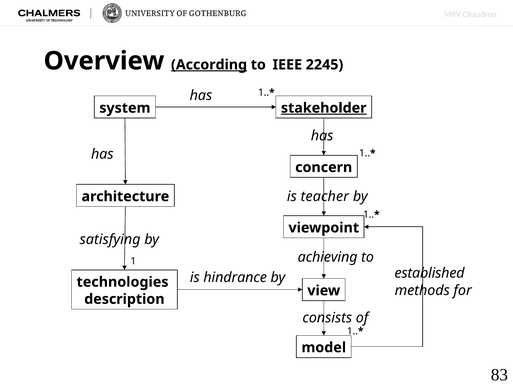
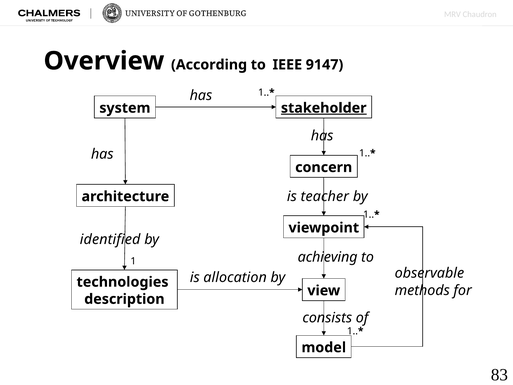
According underline: present -> none
2245: 2245 -> 9147
satisfying: satisfying -> identified
established: established -> observable
hindrance: hindrance -> allocation
